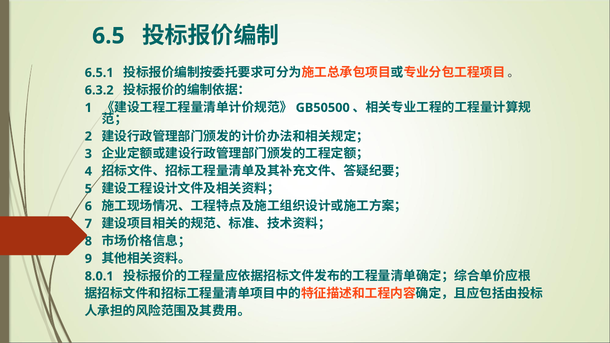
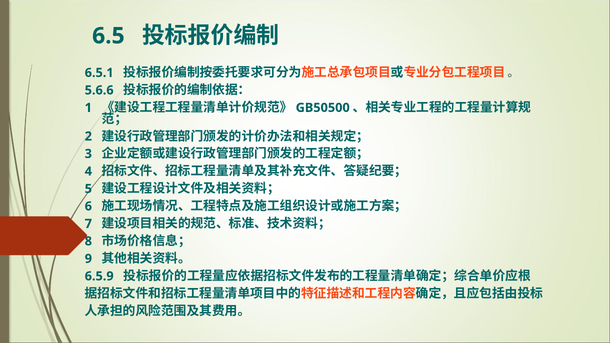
6.3.2: 6.3.2 -> 5.6.6
8.0.1: 8.0.1 -> 6.5.9
